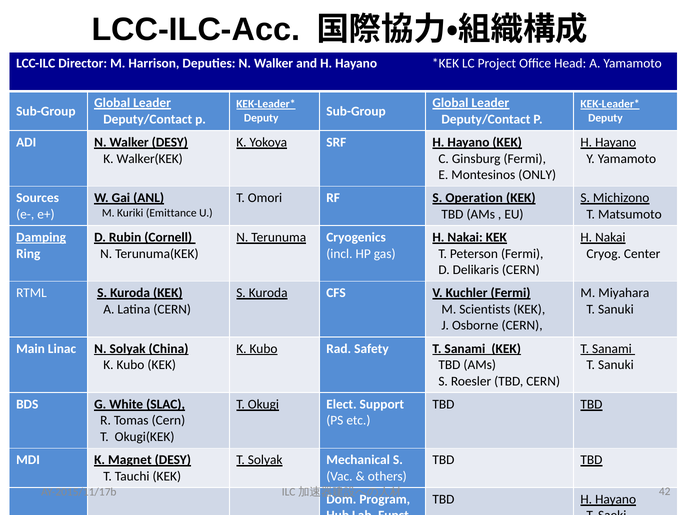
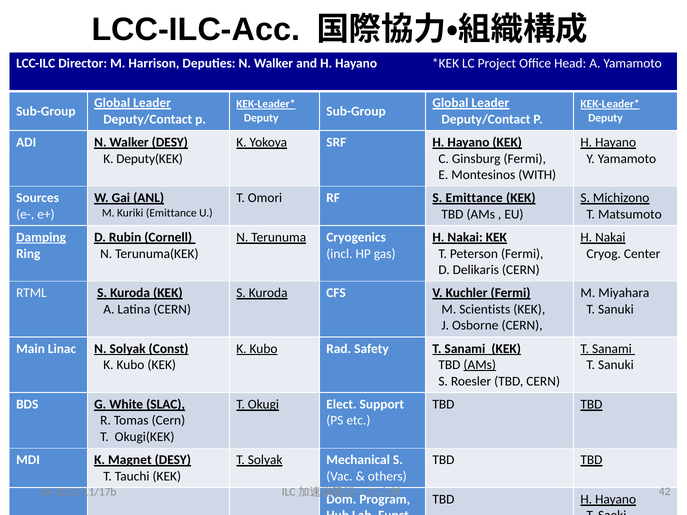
Walker(KEK: Walker(KEK -> Deputy(KEK
ONLY: ONLY -> WITH
S Operation: Operation -> Emittance
China: China -> Const
AMs at (480, 365) underline: none -> present
